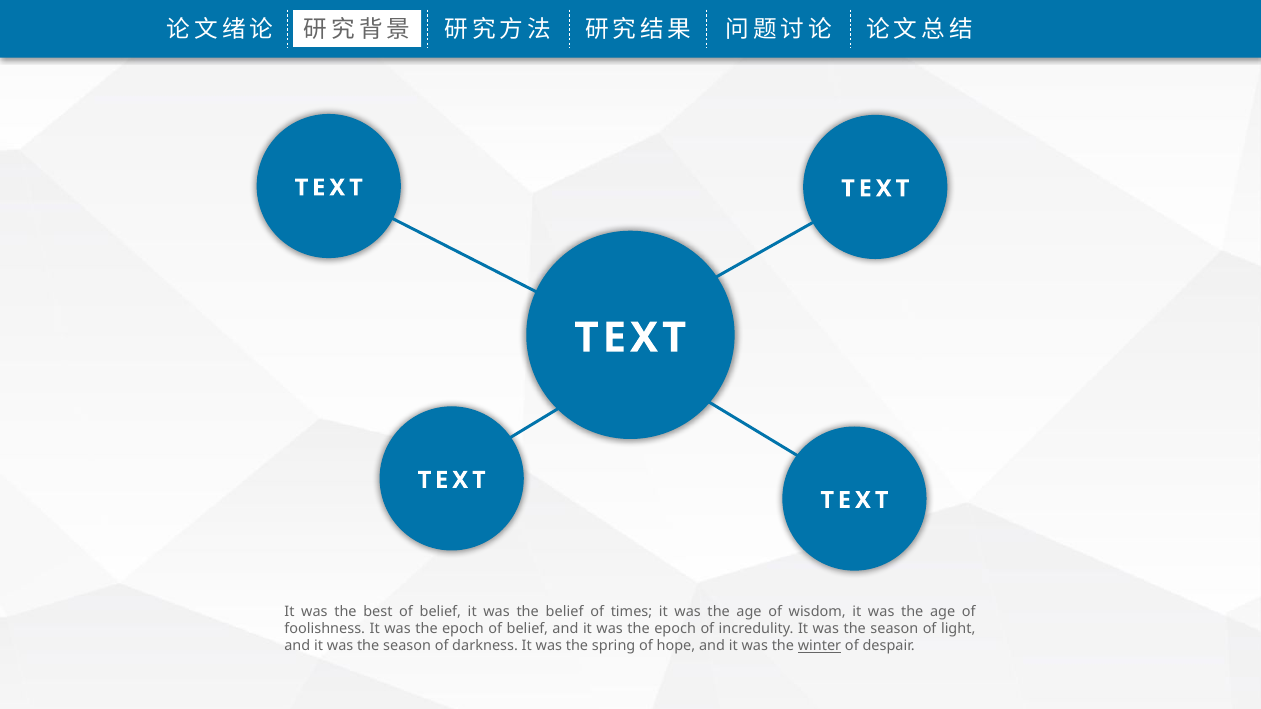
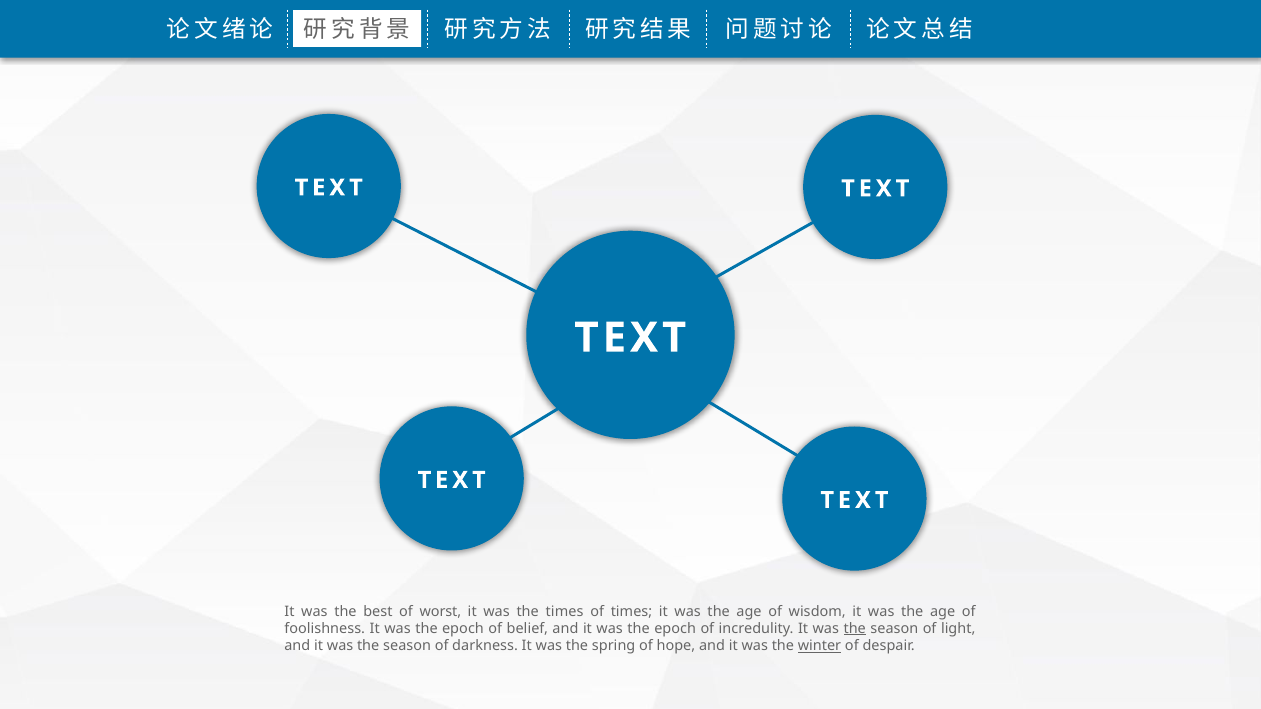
best of belief: belief -> worst
the belief: belief -> times
the at (855, 629) underline: none -> present
